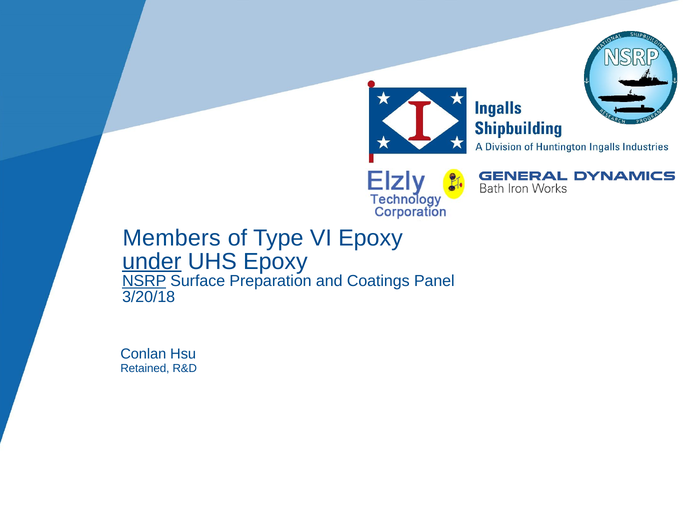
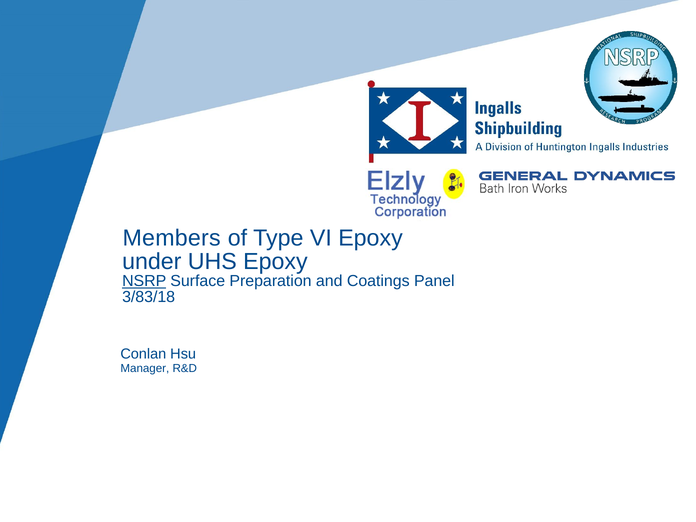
under underline: present -> none
3/20/18: 3/20/18 -> 3/83/18
Retained: Retained -> Manager
